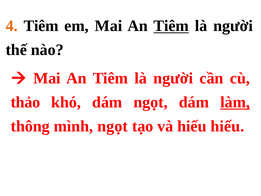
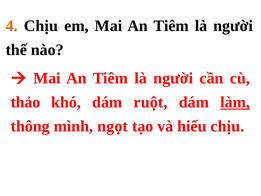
4 Tiêm: Tiêm -> Chịu
Tiêm at (171, 26) underline: present -> none
dám ngọt: ngọt -> ruột
hiếu hiếu: hiếu -> chịu
